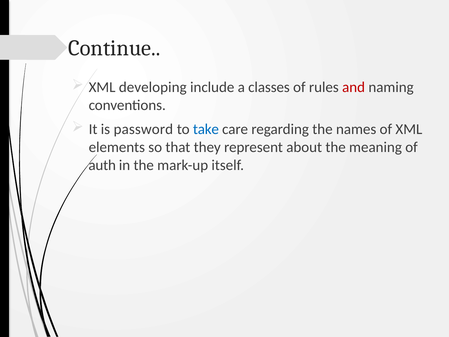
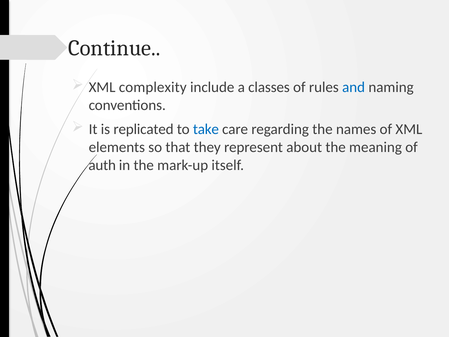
developing: developing -> complexity
and colour: red -> blue
password: password -> replicated
